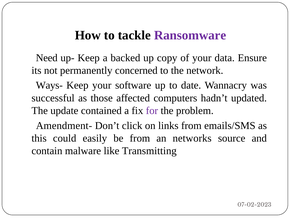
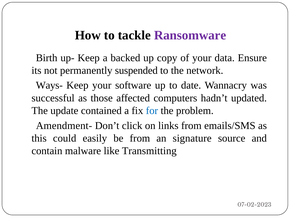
Need: Need -> Birth
concerned: concerned -> suspended
for colour: purple -> blue
networks: networks -> signature
